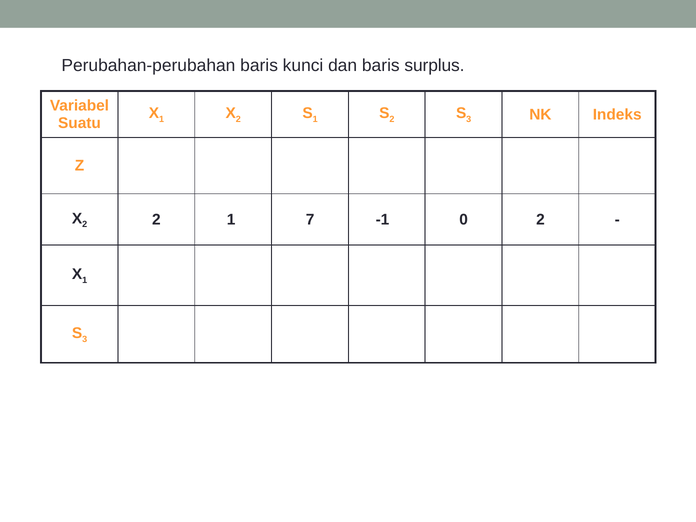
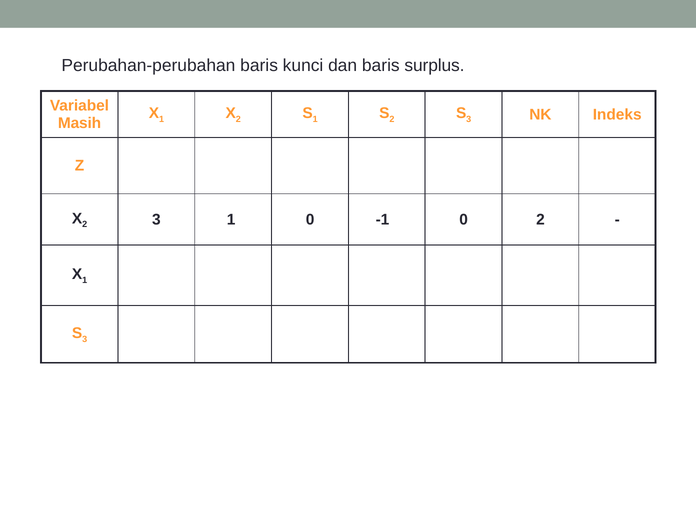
Suatu: Suatu -> Masih
2 2: 2 -> 3
1 7: 7 -> 0
